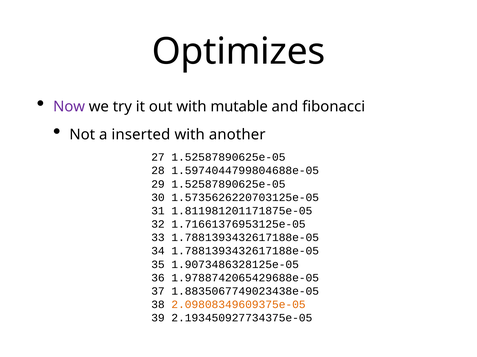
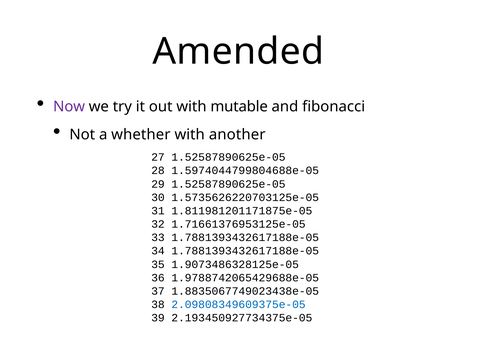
Optimizes: Optimizes -> Amended
inserted: inserted -> whether
2.09808349609375e-05 colour: orange -> blue
